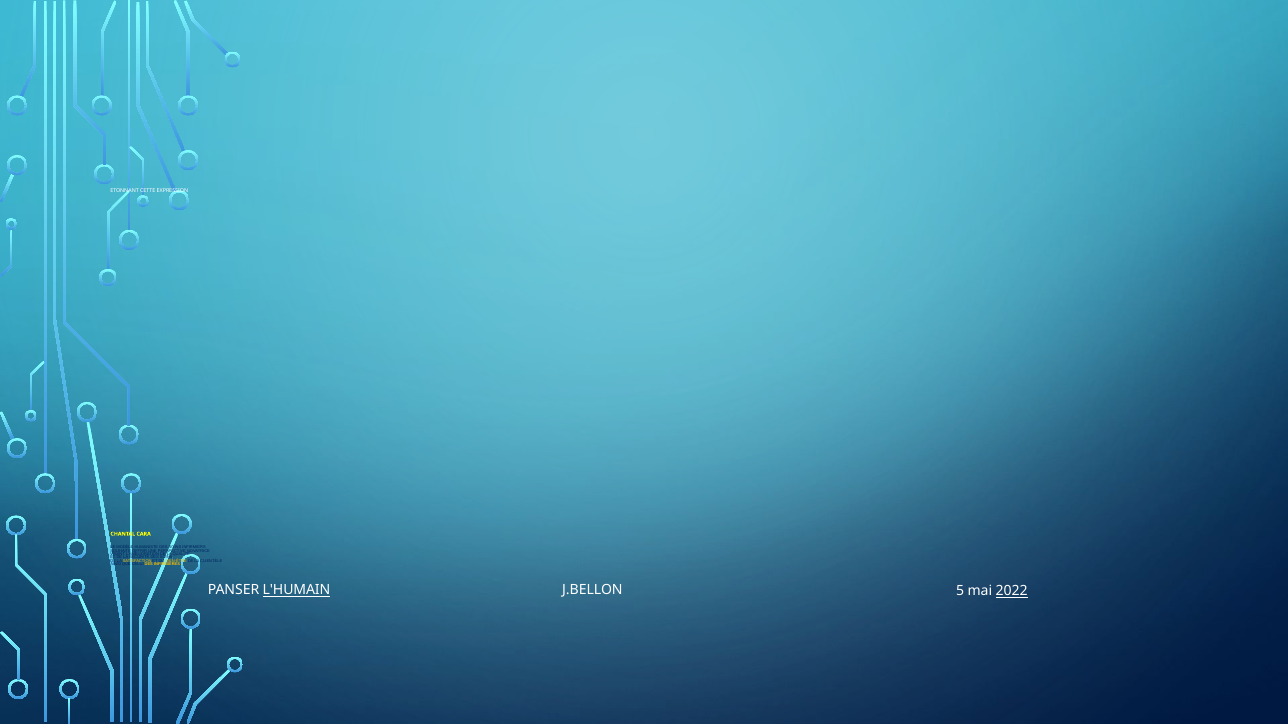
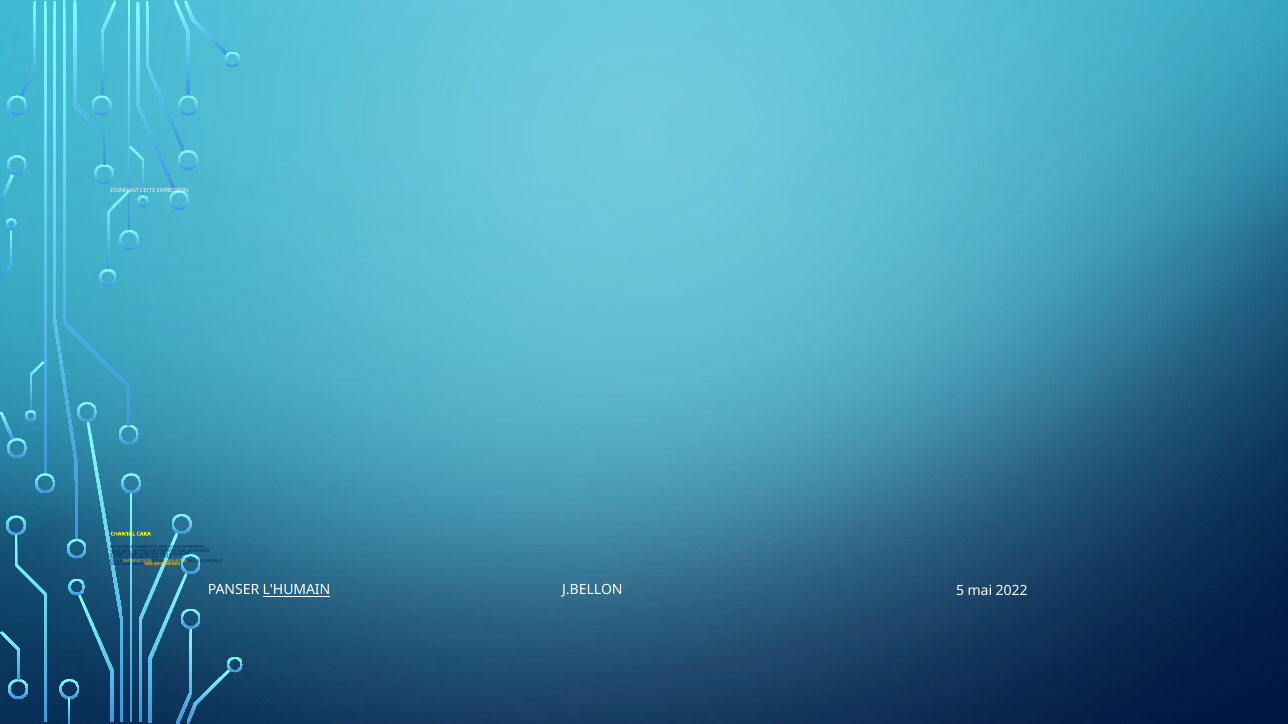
2022 underline: present -> none
